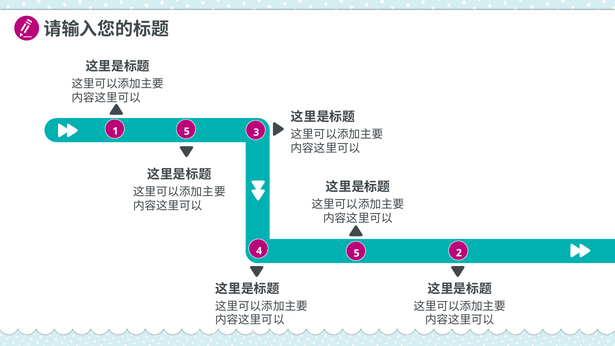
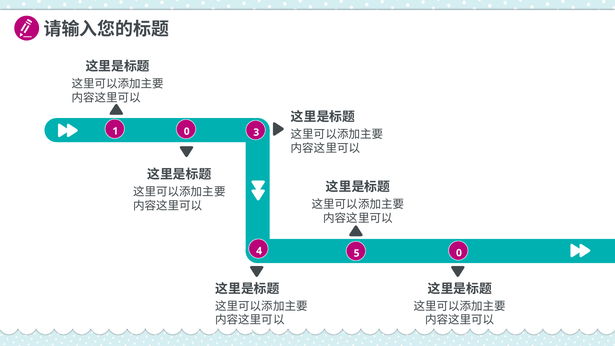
1 5: 5 -> 0
5 2: 2 -> 0
